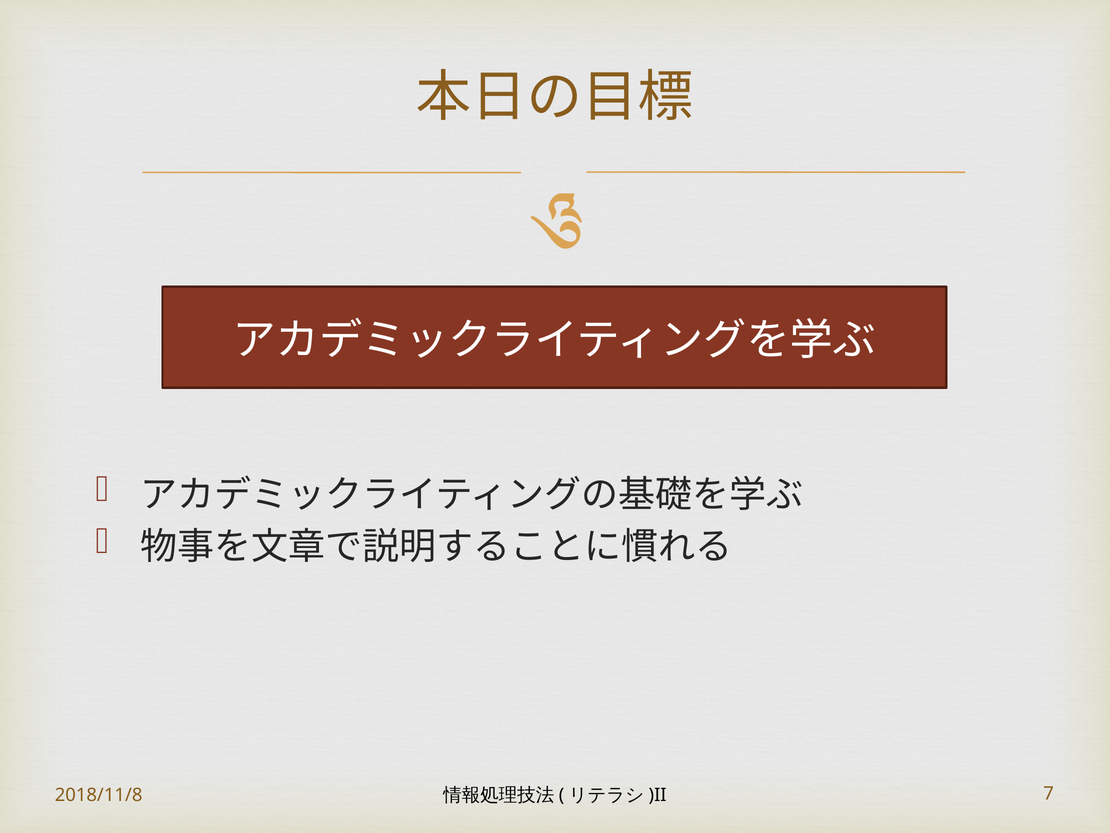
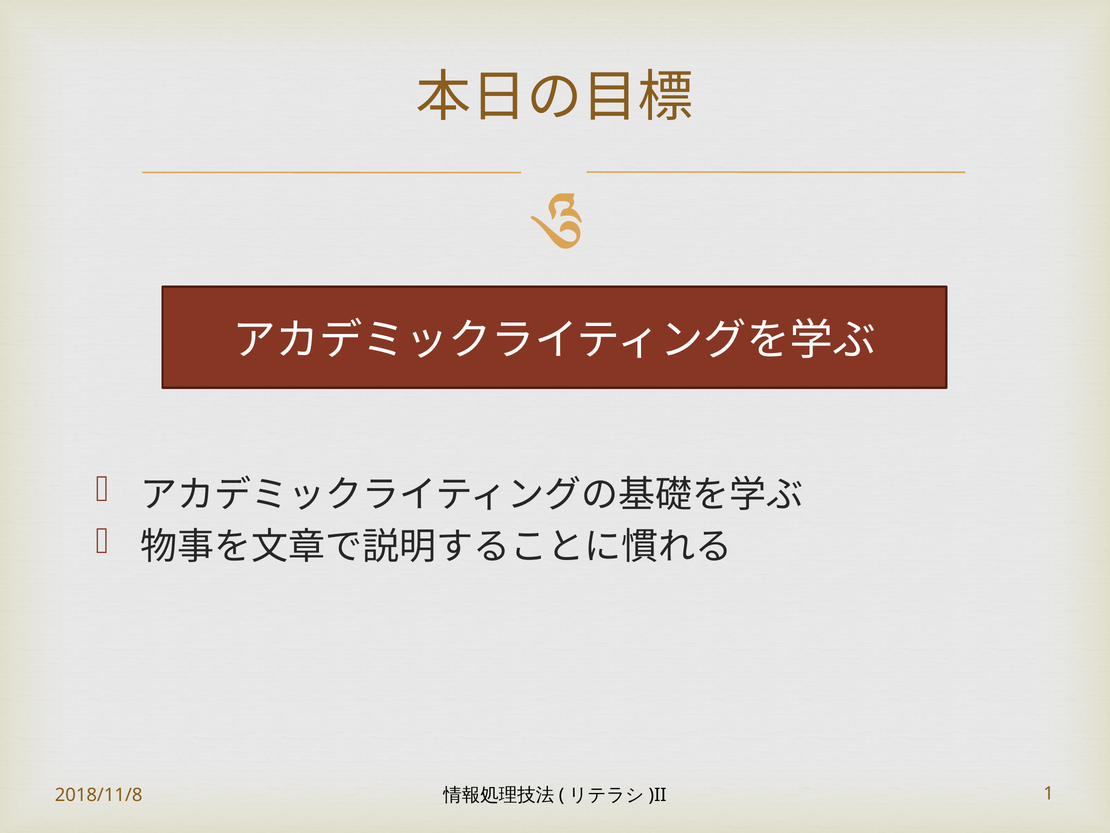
7: 7 -> 1
